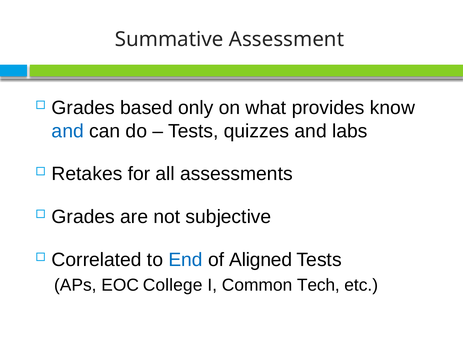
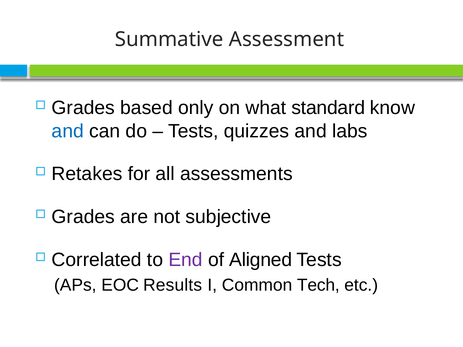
provides: provides -> standard
End colour: blue -> purple
College: College -> Results
